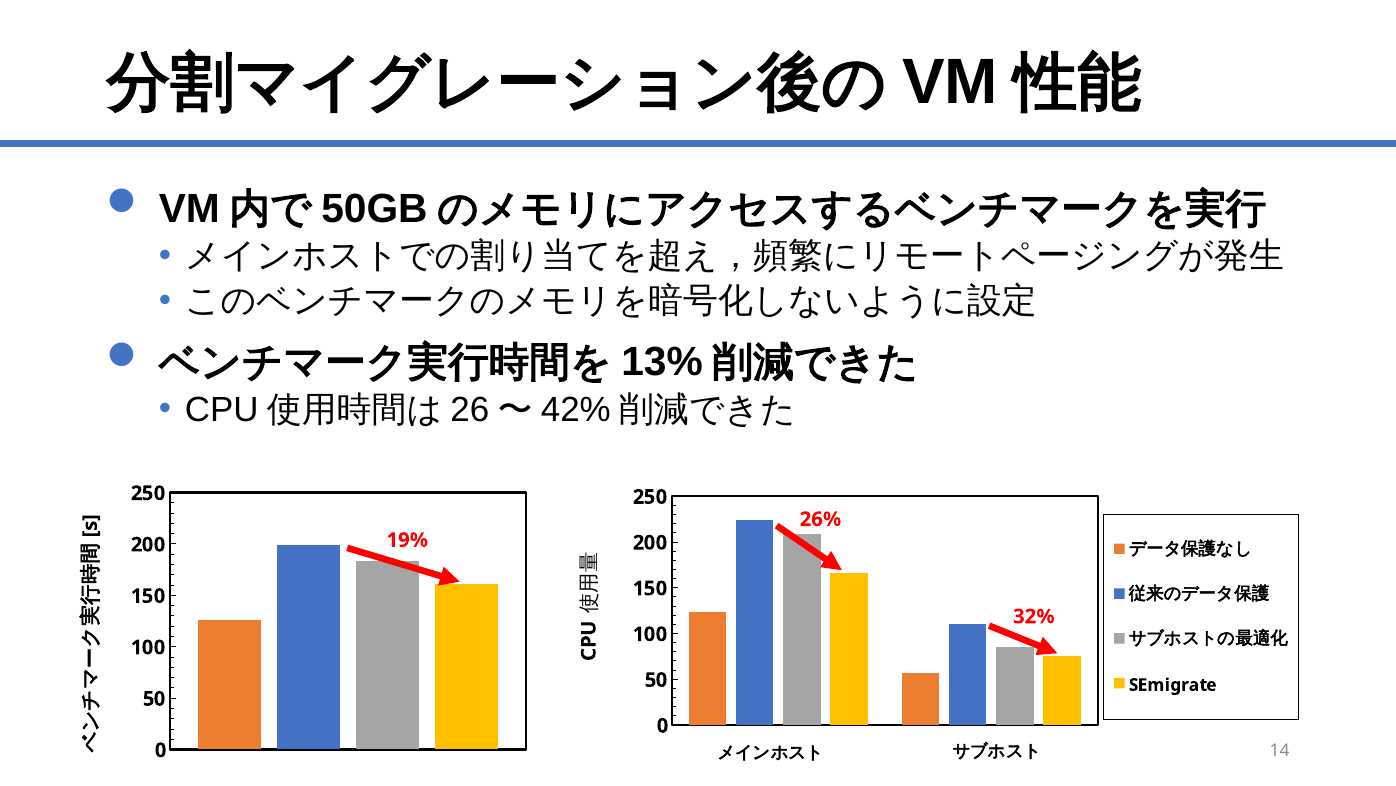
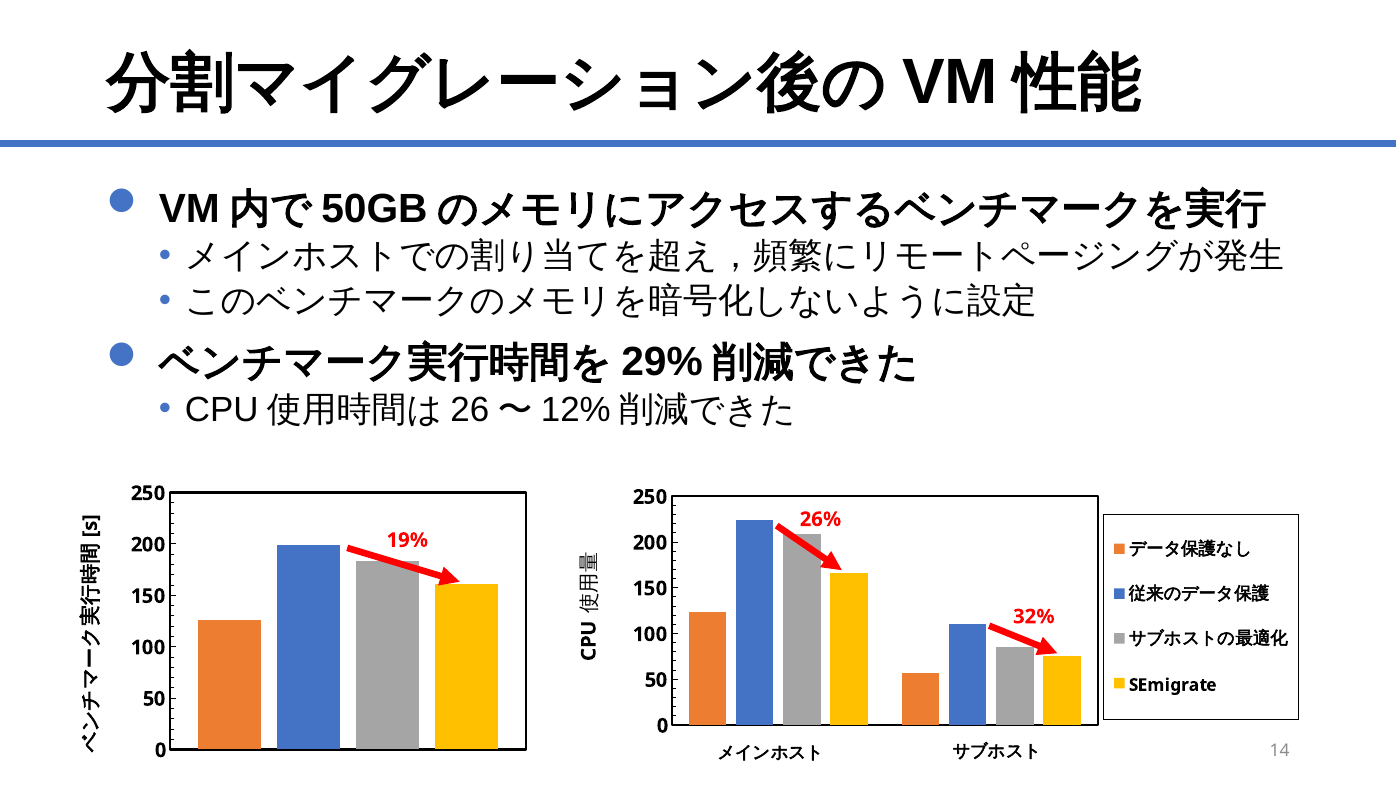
13%: 13% -> 29%
42%: 42% -> 12%
